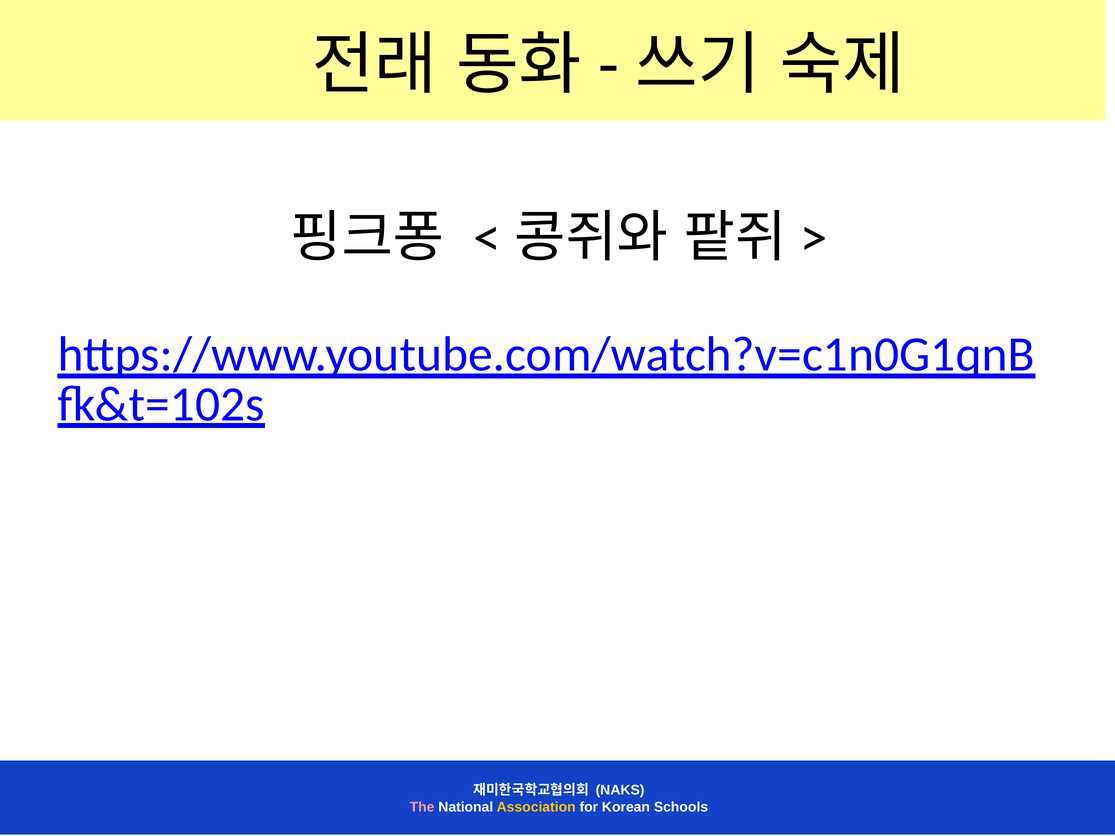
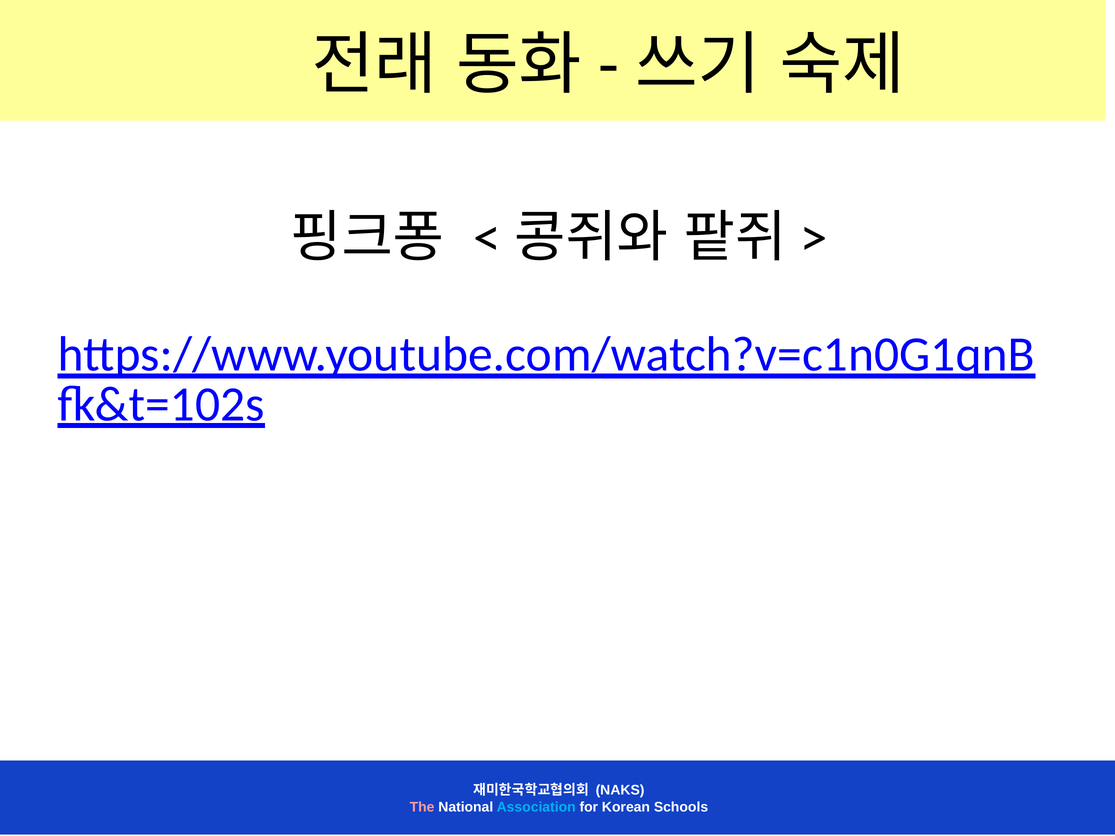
Association colour: yellow -> light blue
